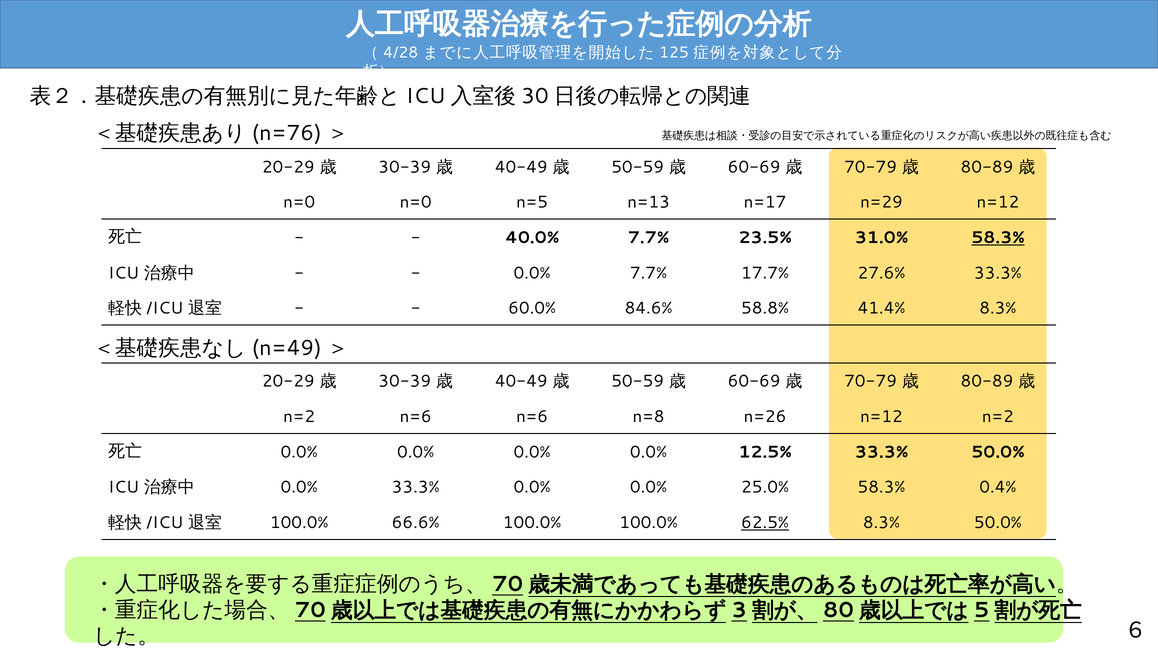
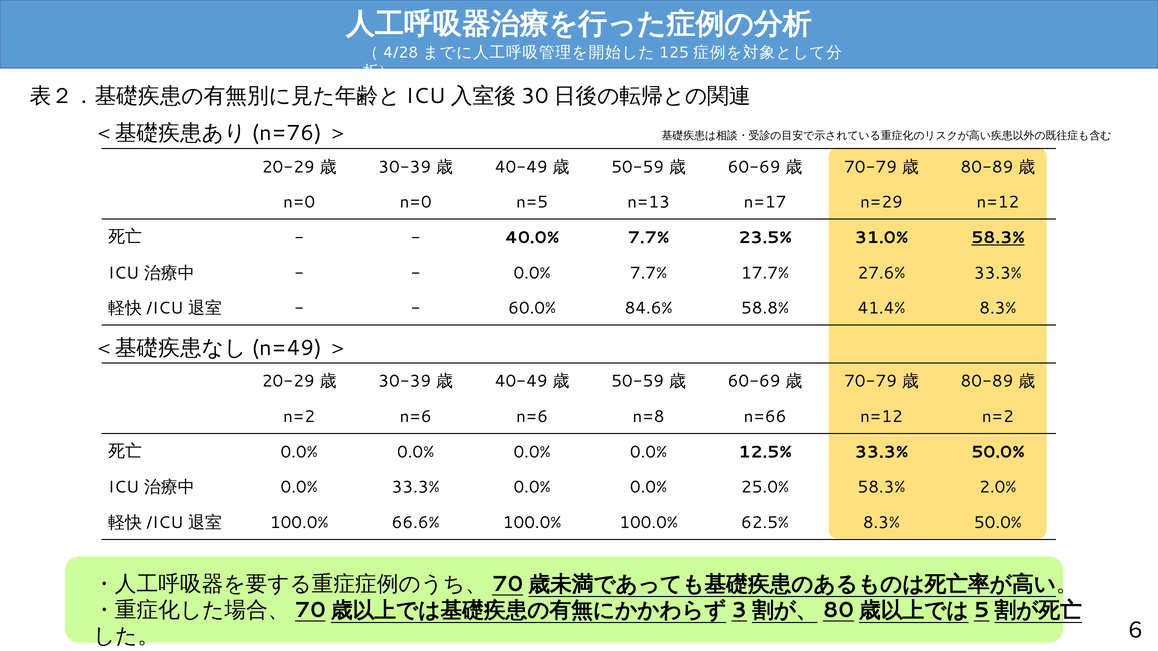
n=26: n=26 -> n=66
0.4%: 0.4% -> 2.0%
62.5% underline: present -> none
